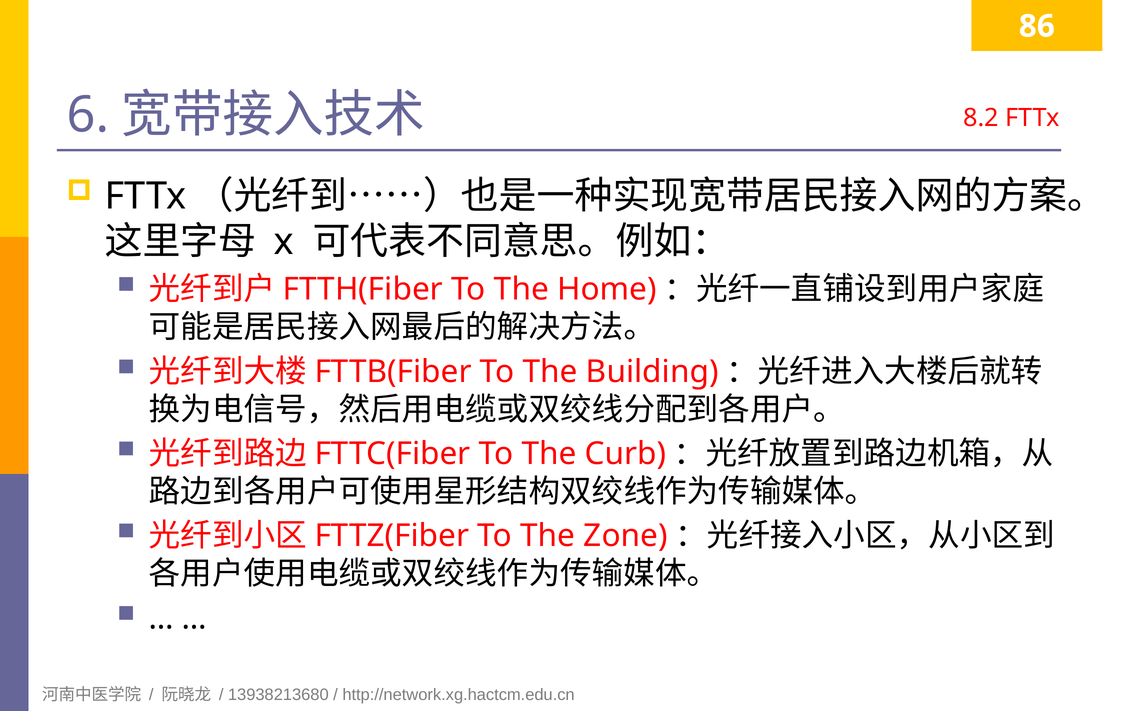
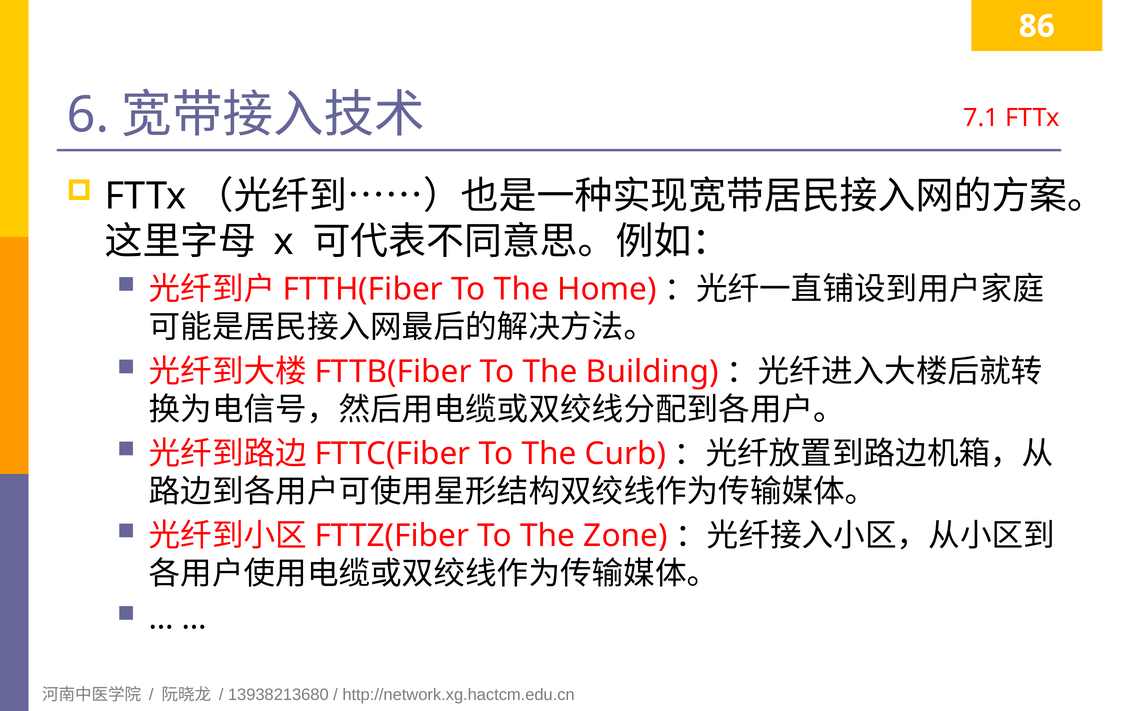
8.2: 8.2 -> 7.1
